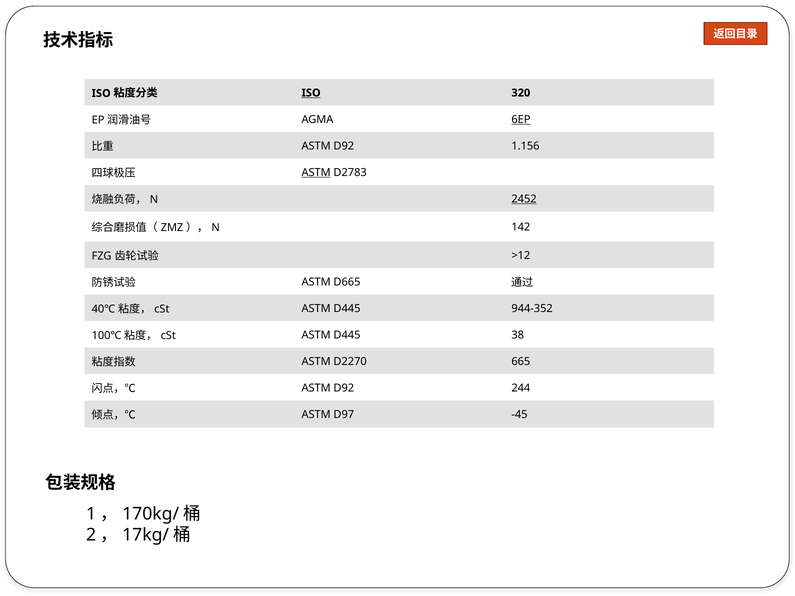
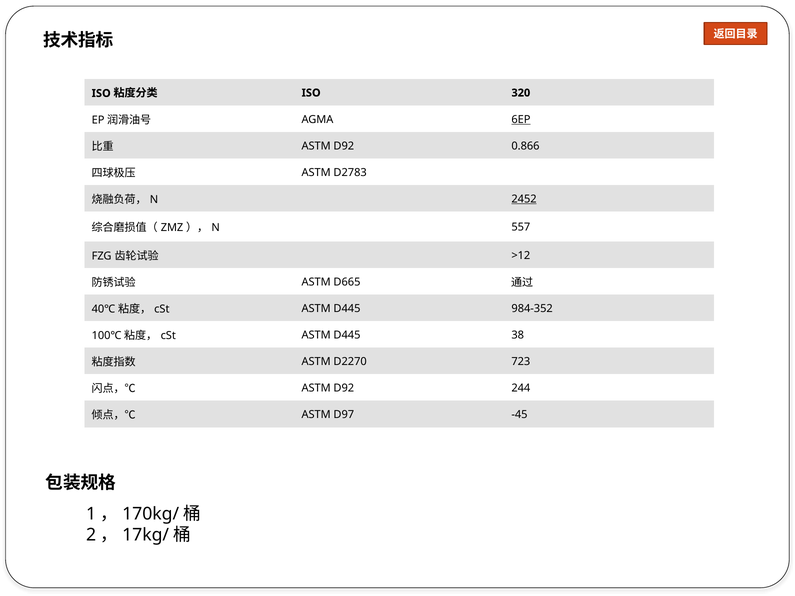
ISO at (311, 93) underline: present -> none
1.156: 1.156 -> 0.866
ASTM at (316, 173) underline: present -> none
142: 142 -> 557
944-352: 944-352 -> 984-352
665: 665 -> 723
